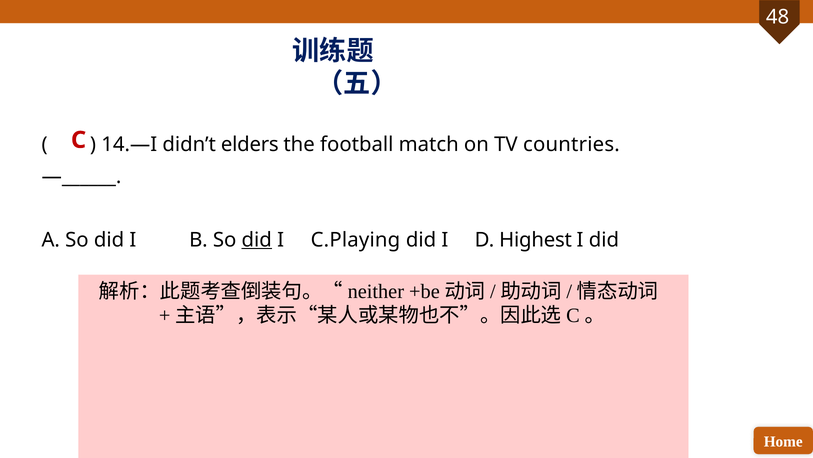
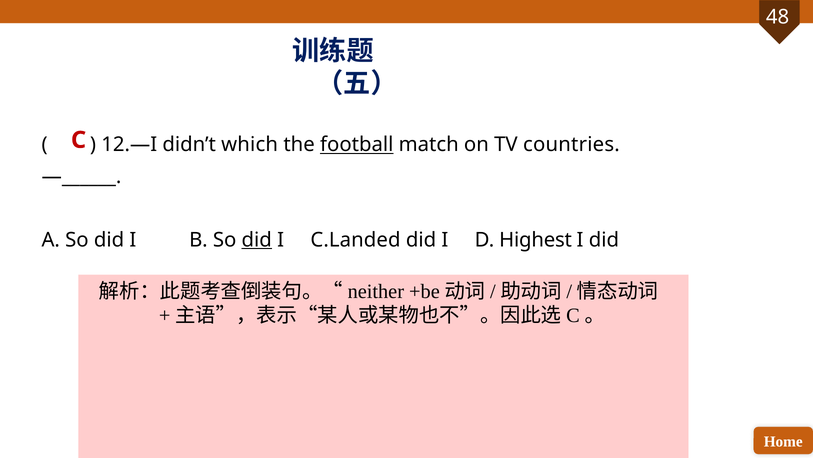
14.—I: 14.—I -> 12.—I
elders: elders -> which
football underline: none -> present
C.Playing: C.Playing -> C.Landed
